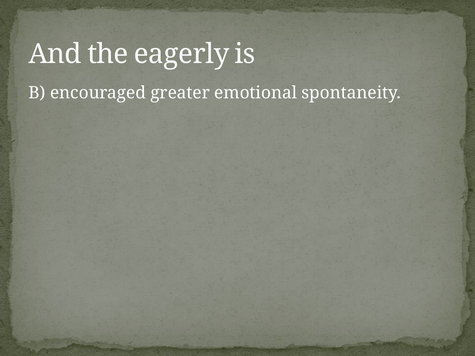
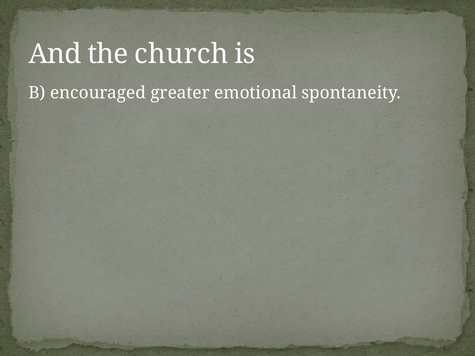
eagerly: eagerly -> church
